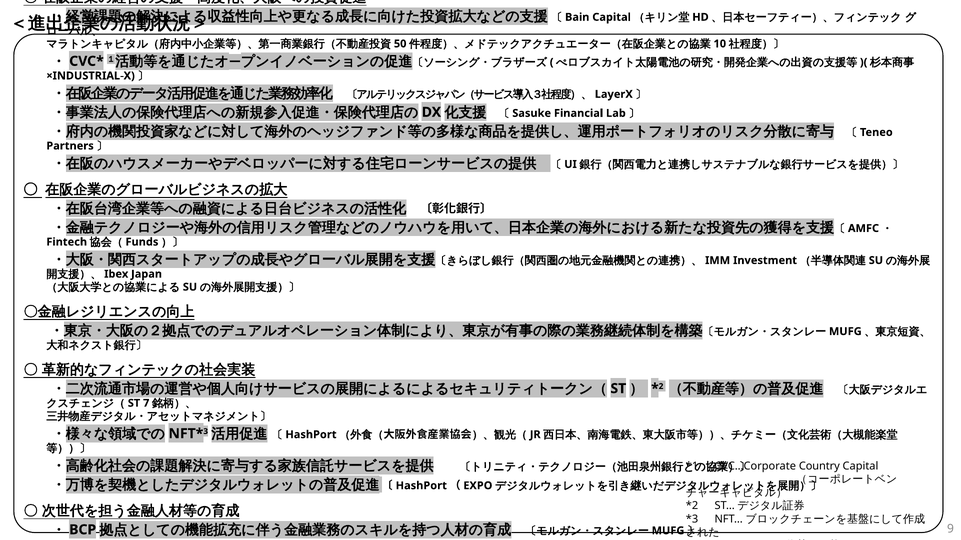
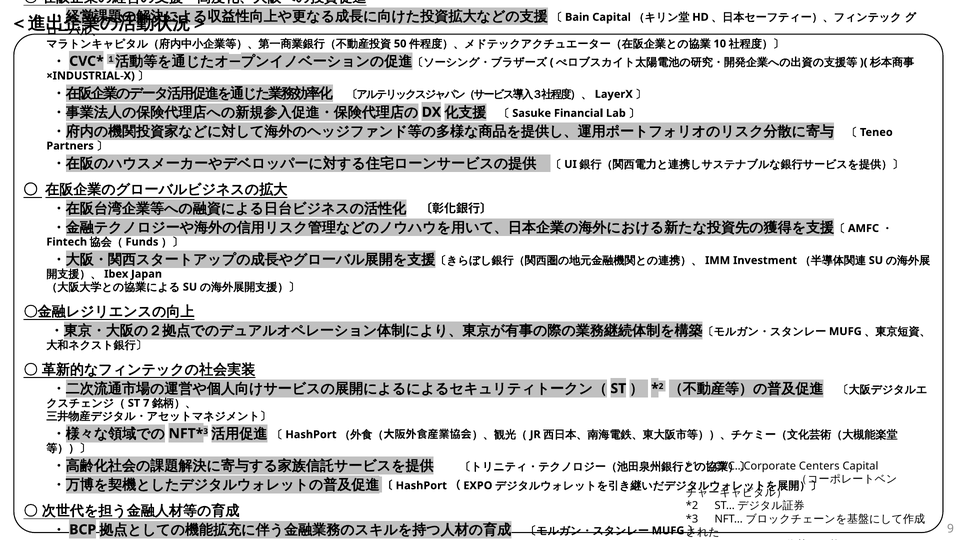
Country: Country -> Centers
